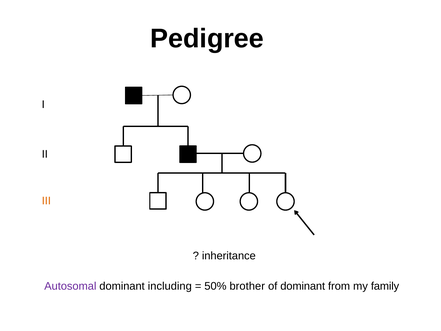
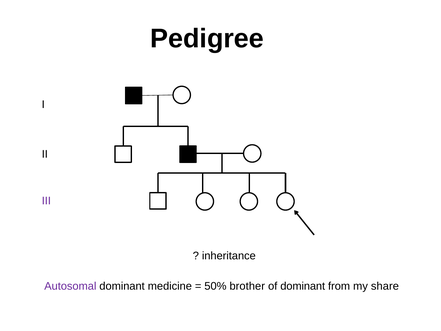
III colour: orange -> purple
including: including -> medicine
family: family -> share
